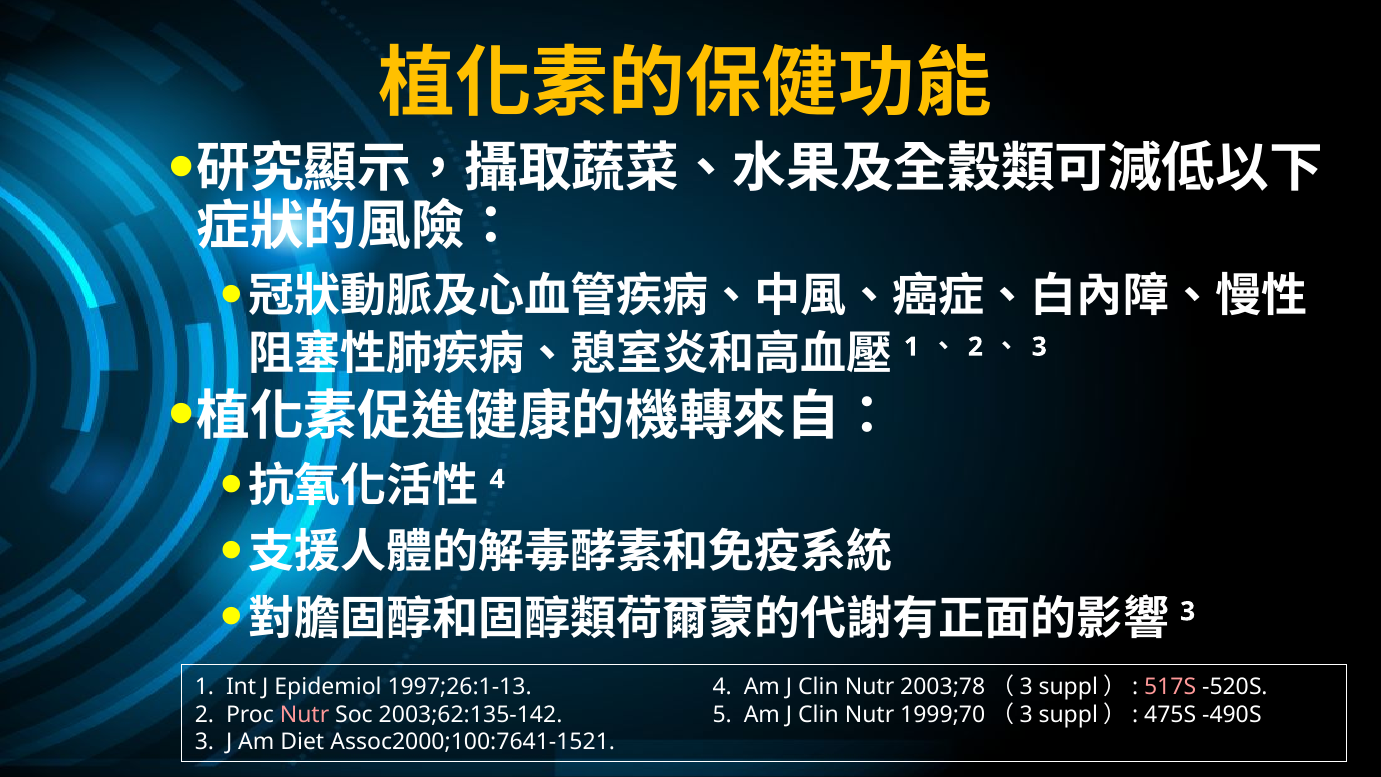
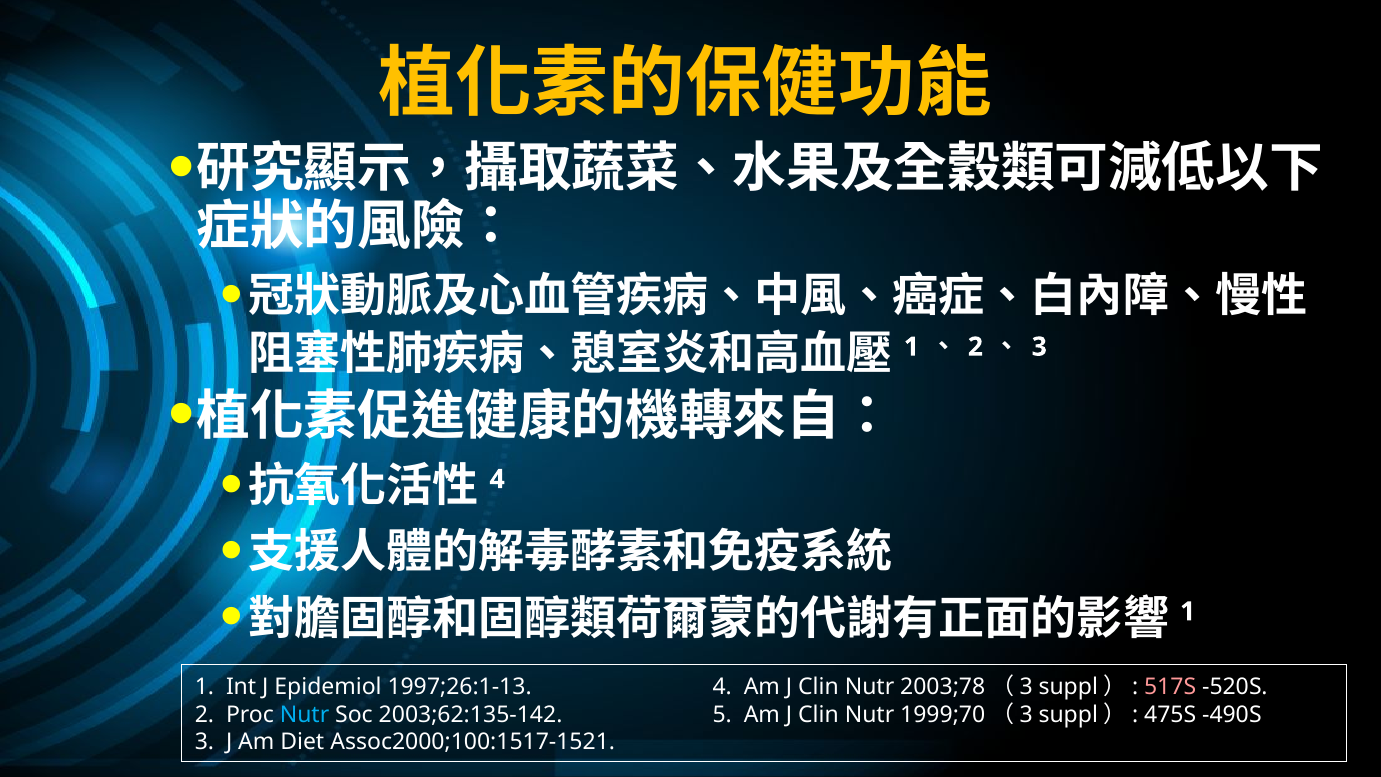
3 at (1188, 611): 3 -> 1
Nutr at (305, 714) colour: pink -> light blue
Assoc2000;100:7641-1521: Assoc2000;100:7641-1521 -> Assoc2000;100:1517-1521
